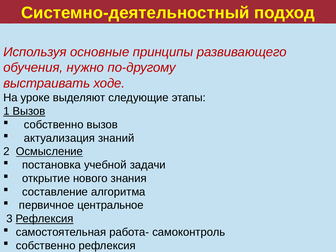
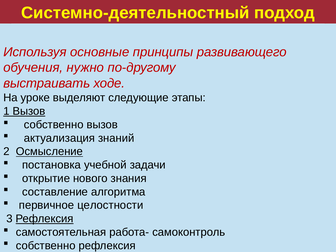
центральное: центральное -> целостности
